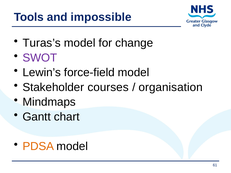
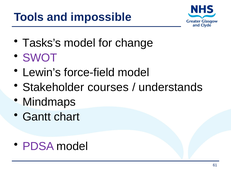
Turas’s: Turas’s -> Tasks’s
organisation: organisation -> understands
PDSA colour: orange -> purple
